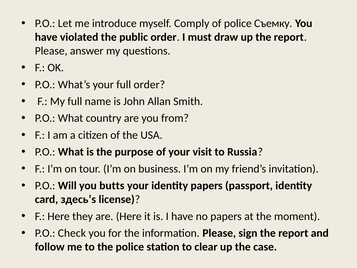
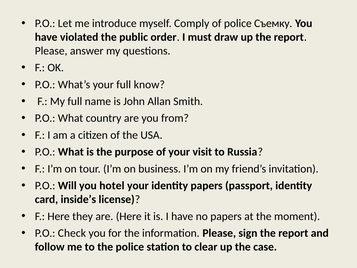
full order: order -> know
butts: butts -> hotel
здесь’s: здесь’s -> inside’s
